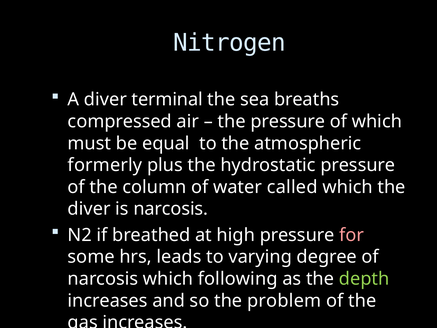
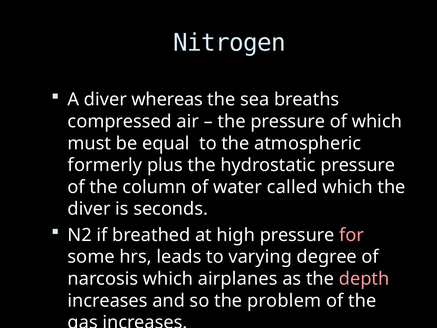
terminal: terminal -> whereas
is narcosis: narcosis -> seconds
following: following -> airplanes
depth colour: light green -> pink
